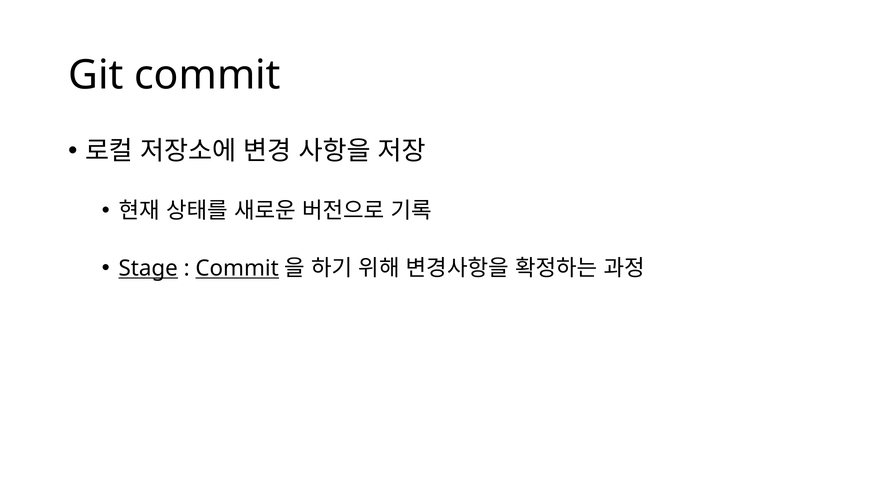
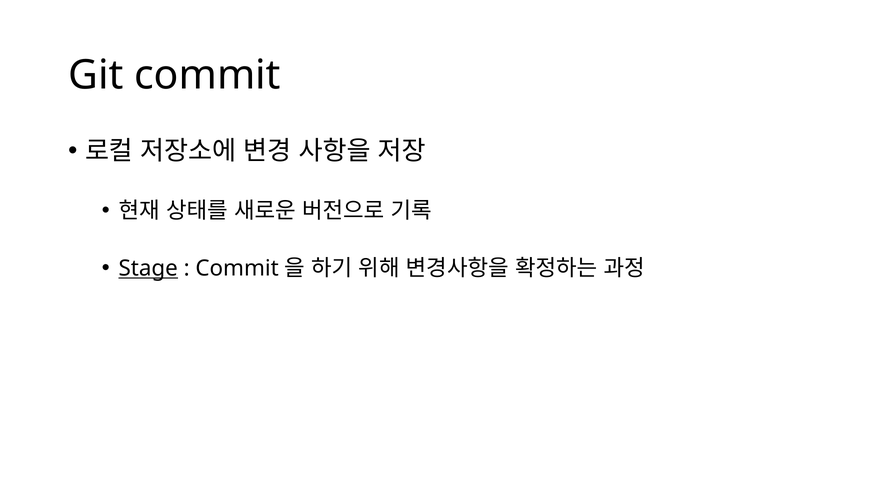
Commit at (237, 269) underline: present -> none
